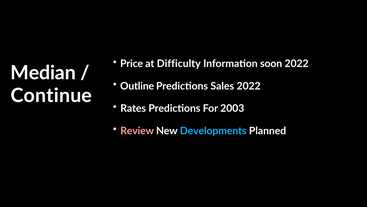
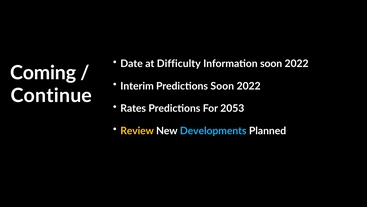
Price: Price -> Date
Median: Median -> Coming
Outline: Outline -> Interim
Predictions Sales: Sales -> Soon
2003: 2003 -> 2053
Review colour: pink -> yellow
